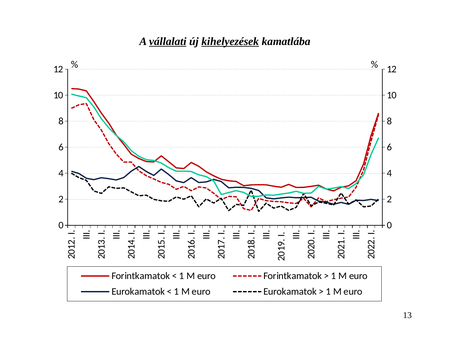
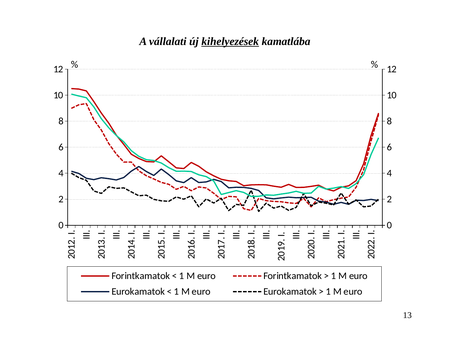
vállalati underline: present -> none
